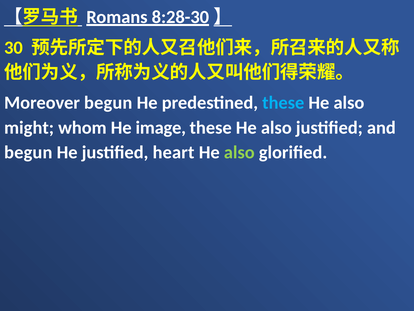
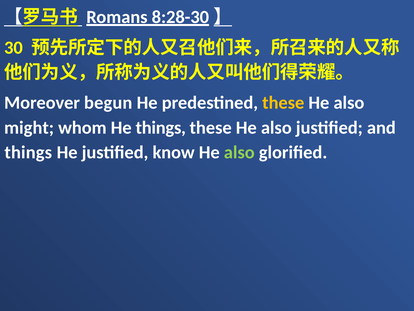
these at (283, 103) colour: light blue -> yellow
He image: image -> things
begun at (28, 152): begun -> things
heart: heart -> know
